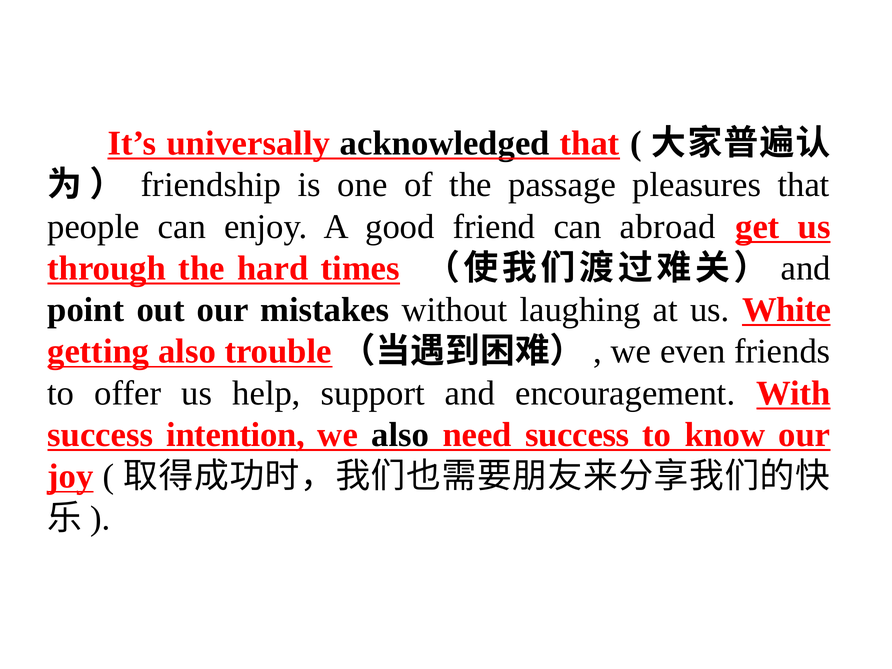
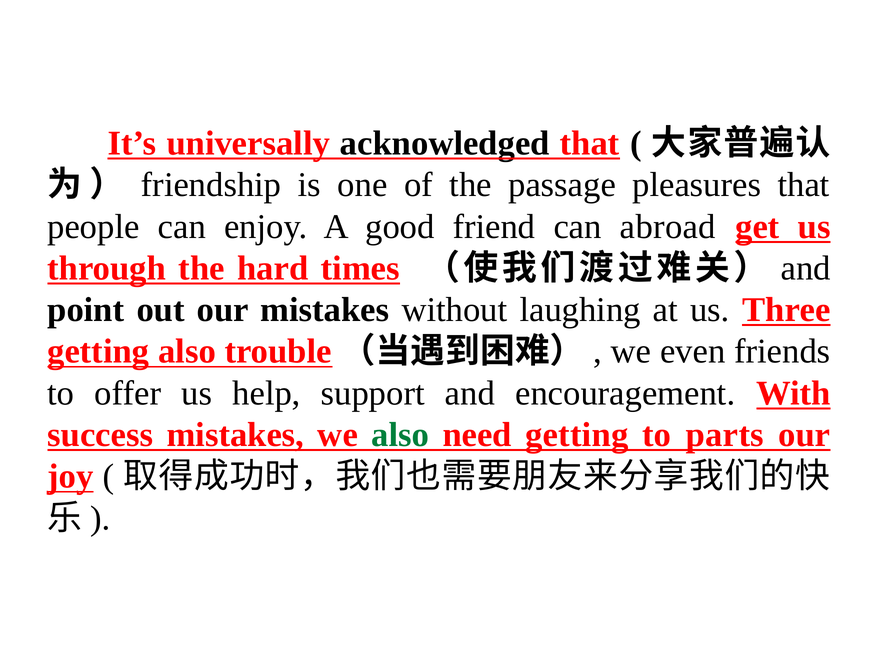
White: White -> Three
success intention: intention -> mistakes
also at (400, 435) colour: black -> green
need success: success -> getting
know: know -> parts
